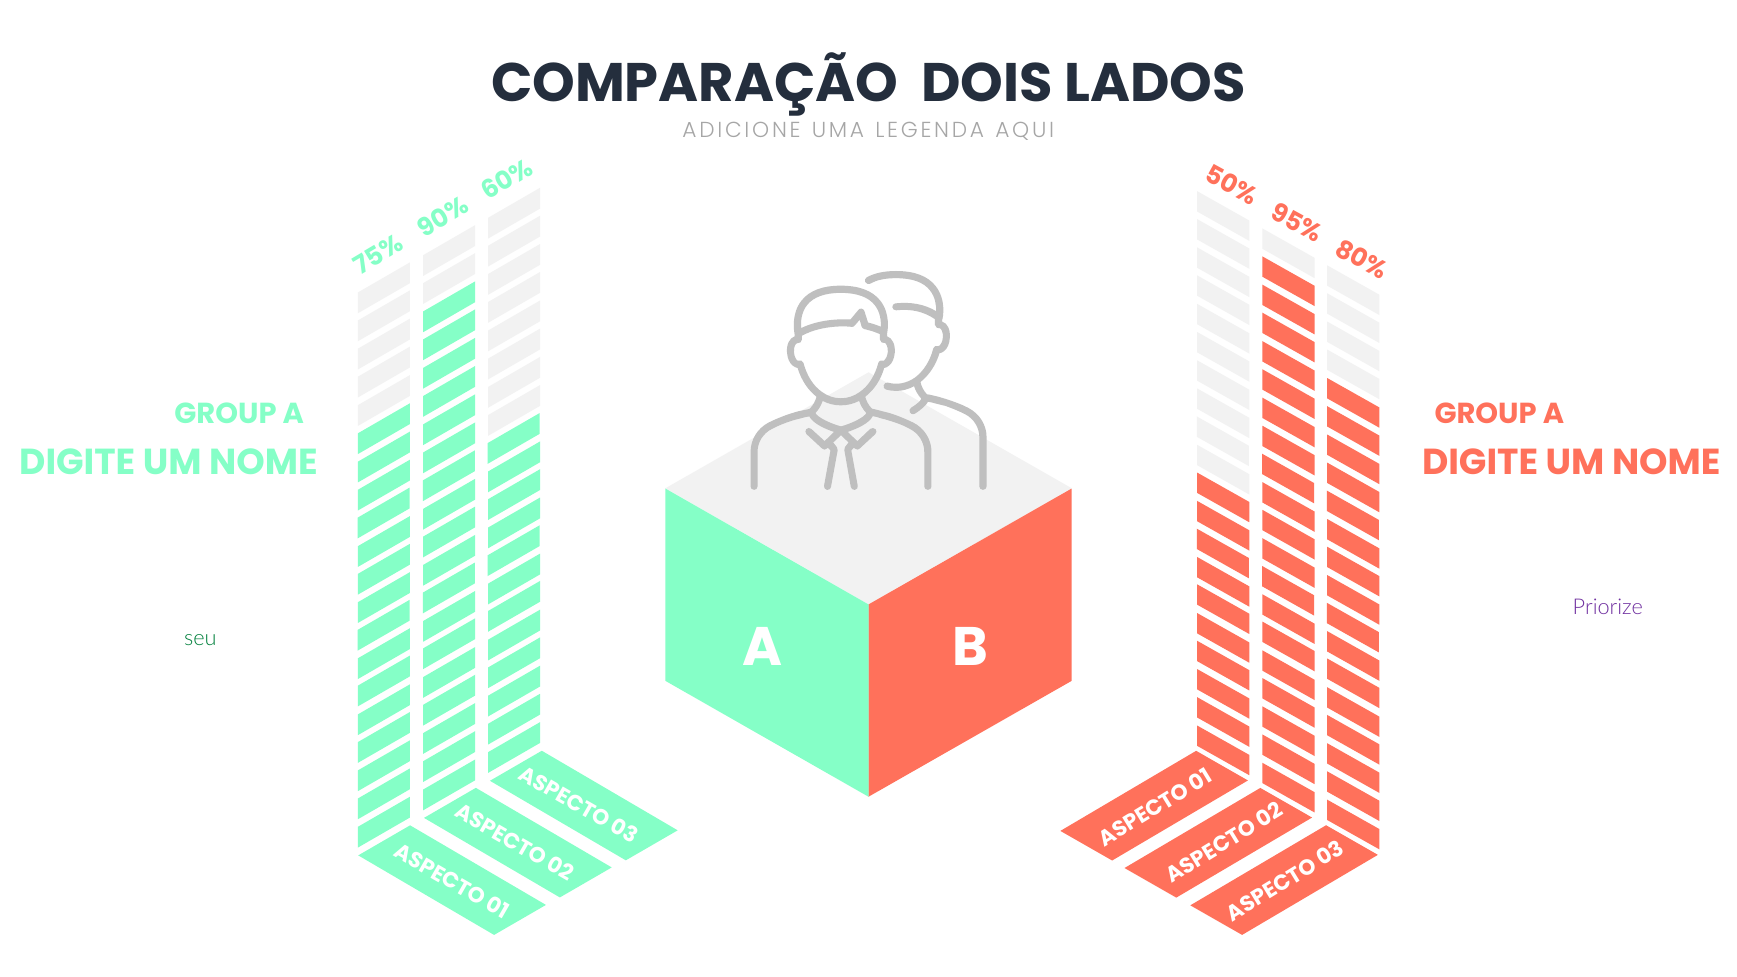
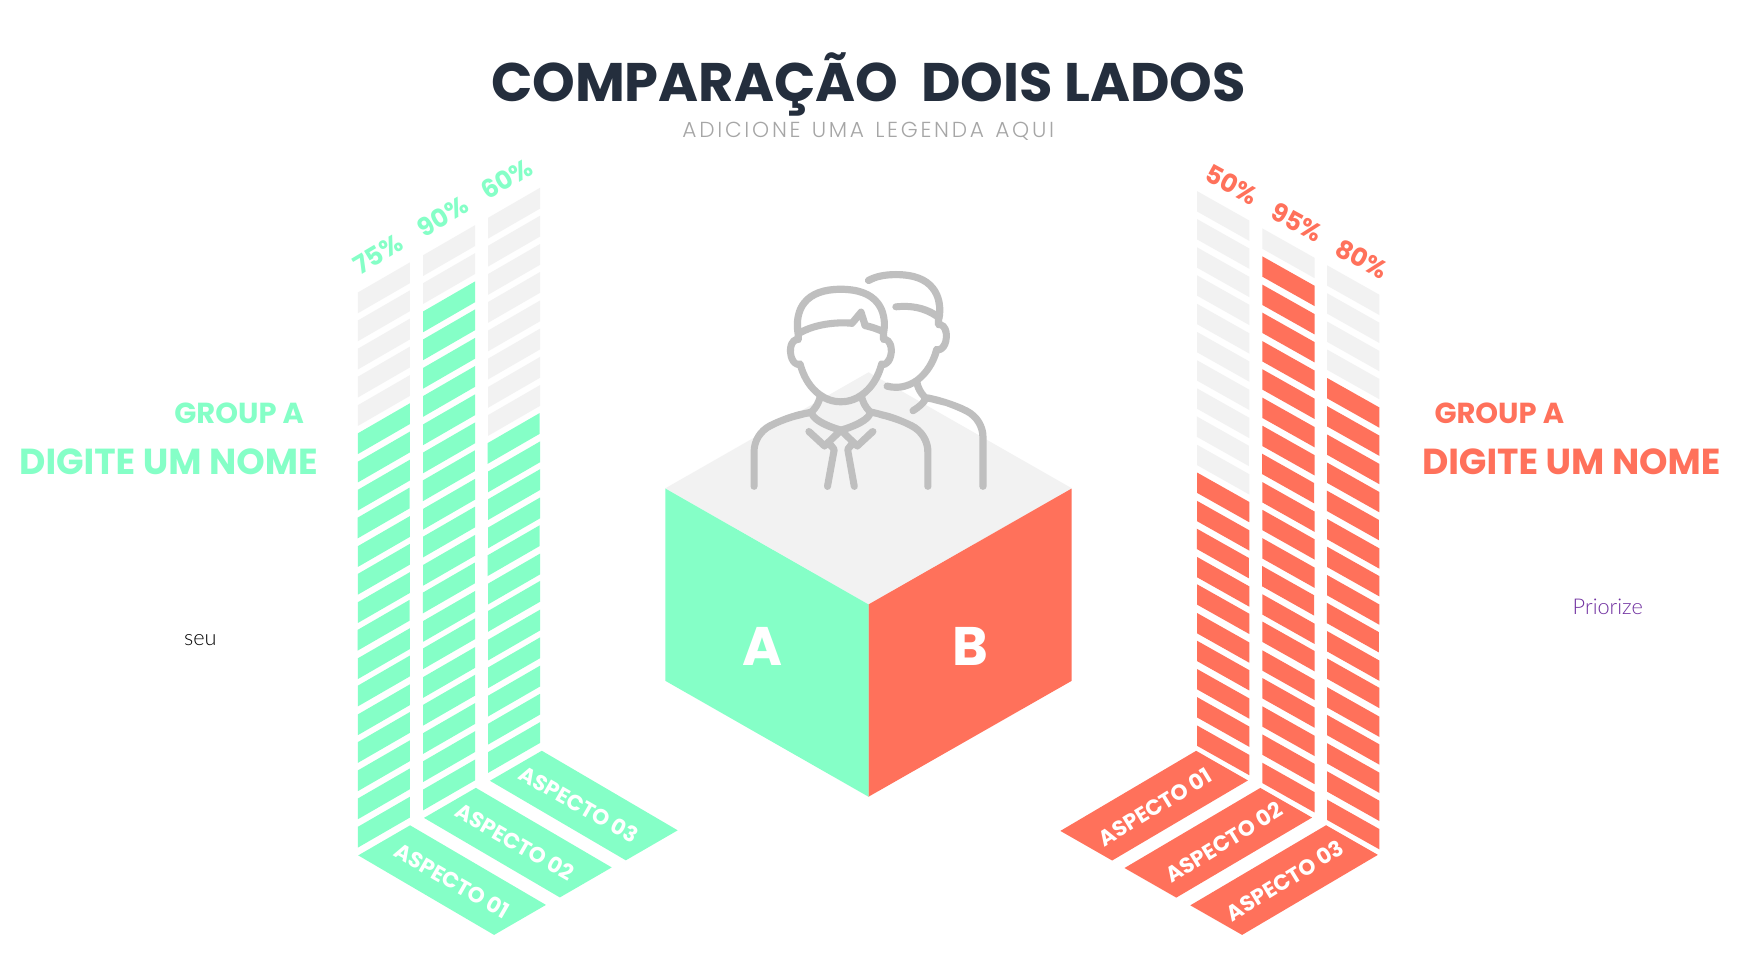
seu at (200, 639) colour: green -> black
